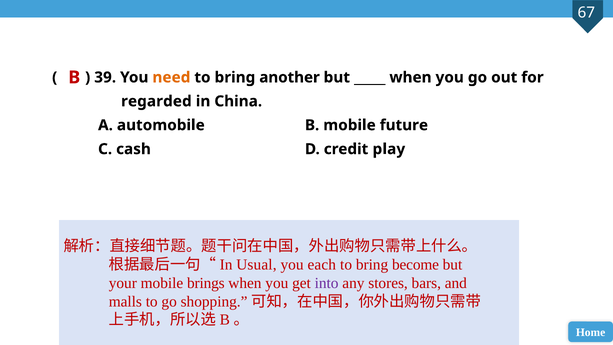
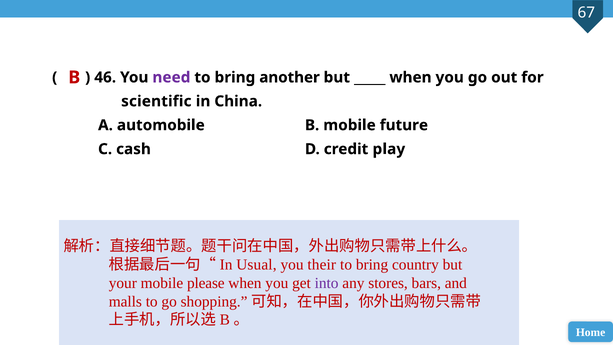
39: 39 -> 46
need colour: orange -> purple
regarded: regarded -> scientific
each: each -> their
become: become -> country
brings: brings -> please
